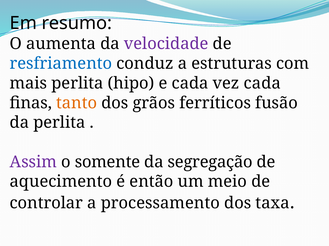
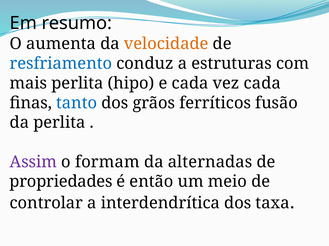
velocidade colour: purple -> orange
tanto colour: orange -> blue
somente: somente -> formam
segregação: segregação -> alternadas
aquecimento: aquecimento -> propriedades
processamento: processamento -> interdendrítica
